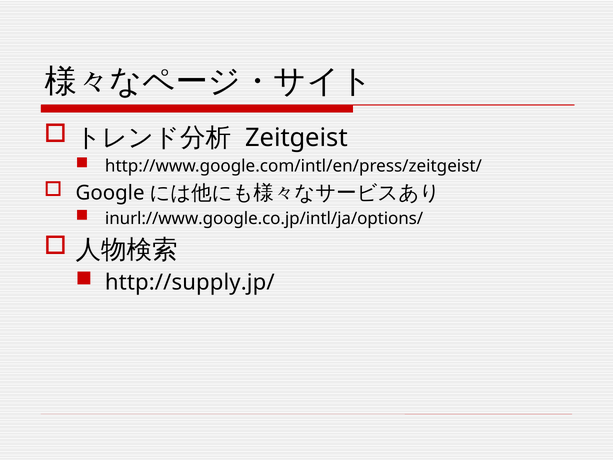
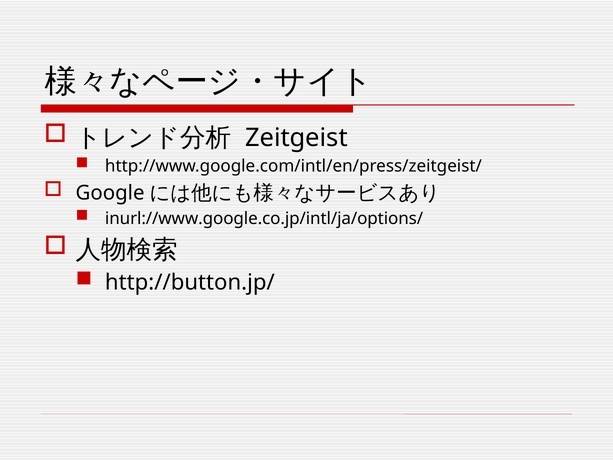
http://supply.jp/: http://supply.jp/ -> http://button.jp/
